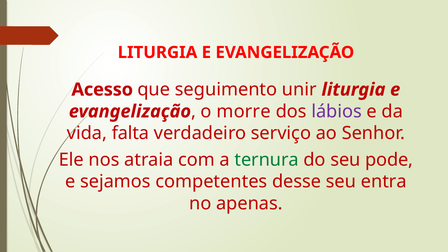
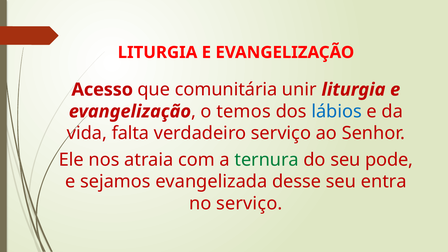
seguimento: seguimento -> comunitária
morre: morre -> temos
lábios colour: purple -> blue
competentes: competentes -> evangelizada
no apenas: apenas -> serviço
